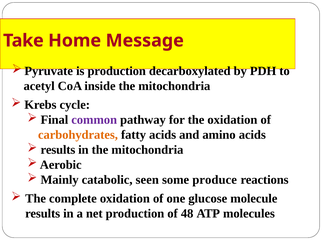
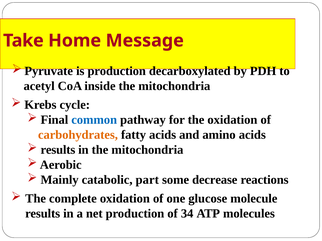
common colour: purple -> blue
seen: seen -> part
produce: produce -> decrease
48: 48 -> 34
